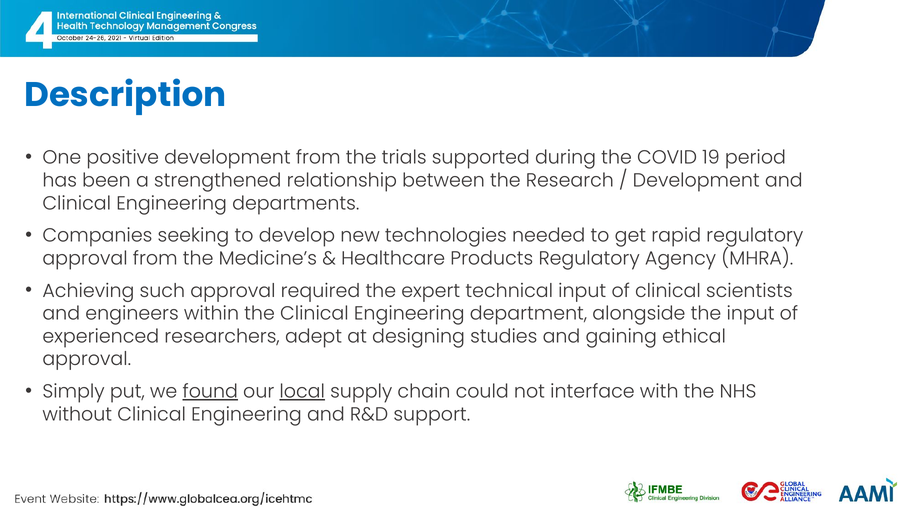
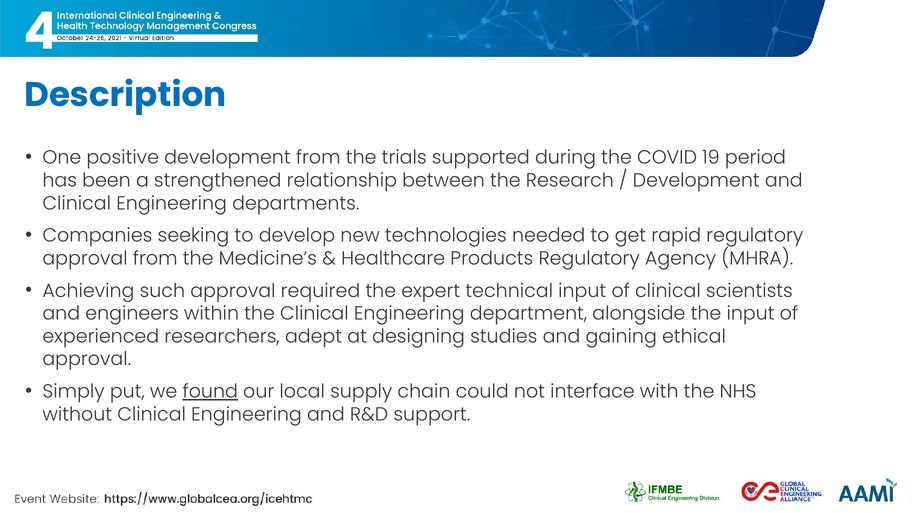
local underline: present -> none
